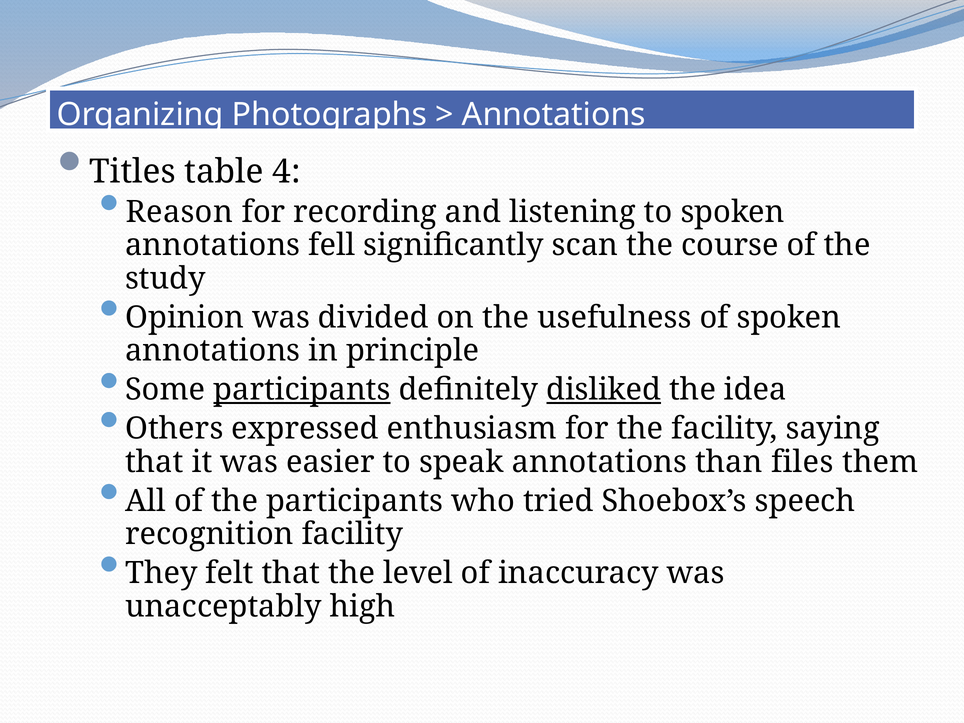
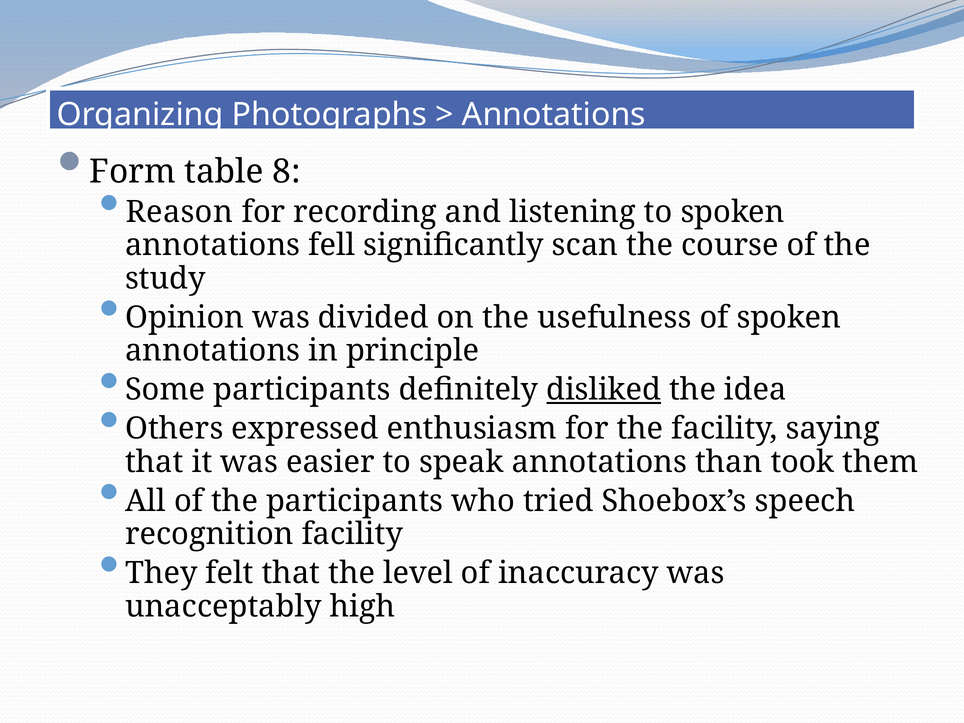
Titles: Titles -> Form
4: 4 -> 8
participants at (302, 390) underline: present -> none
files: files -> took
